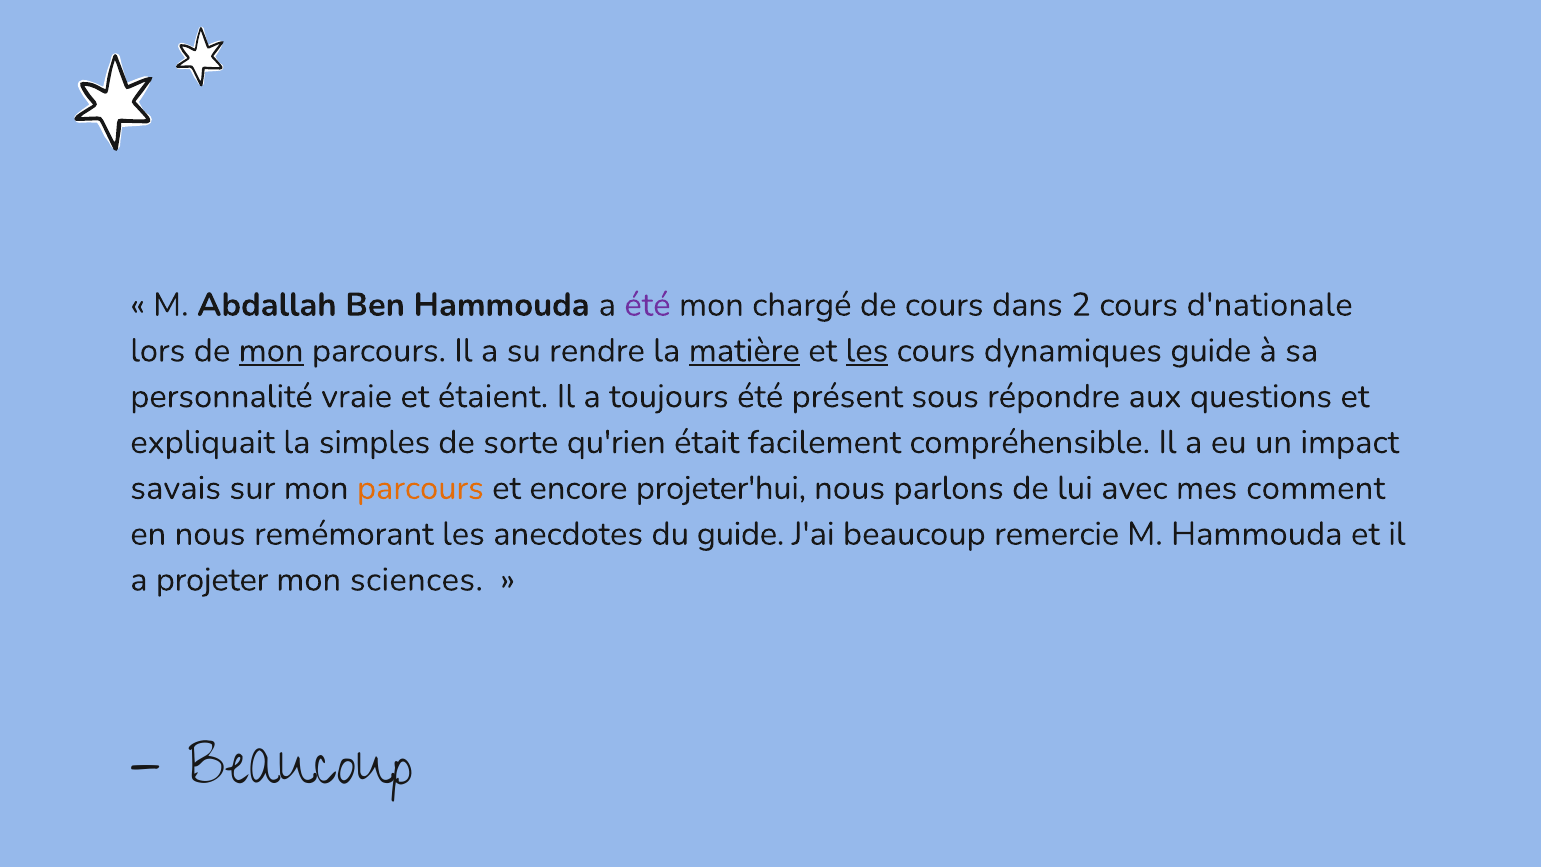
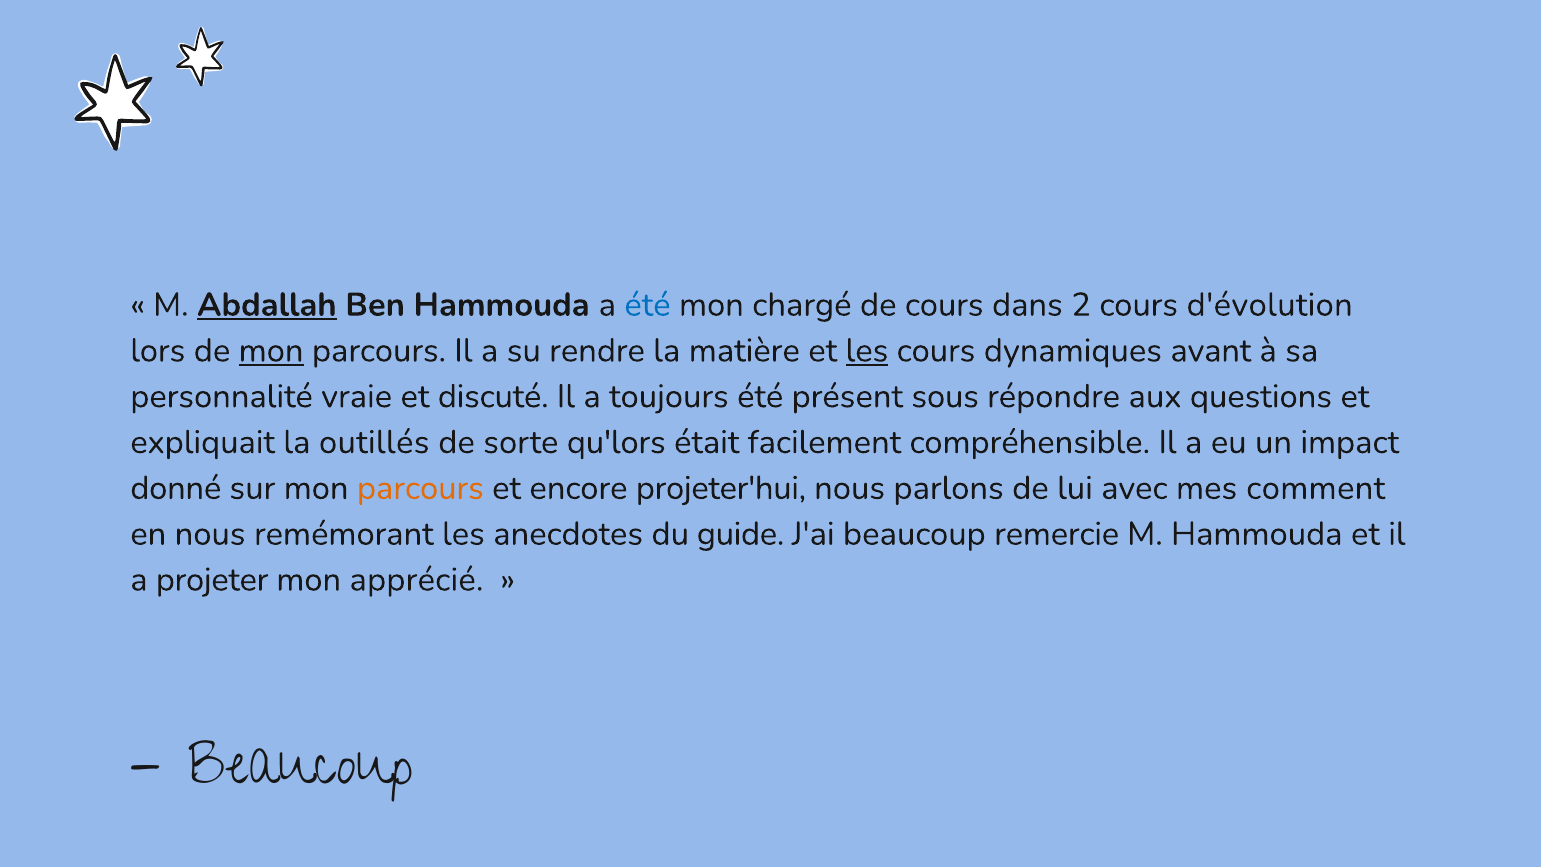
Abdallah underline: none -> present
été at (647, 305) colour: purple -> blue
d'nationale: d'nationale -> d'évolution
matière underline: present -> none
dynamiques guide: guide -> avant
étaient: étaient -> discuté
simples: simples -> outillés
qu'rien: qu'rien -> qu'lors
savais: savais -> donné
sciences: sciences -> apprécié
